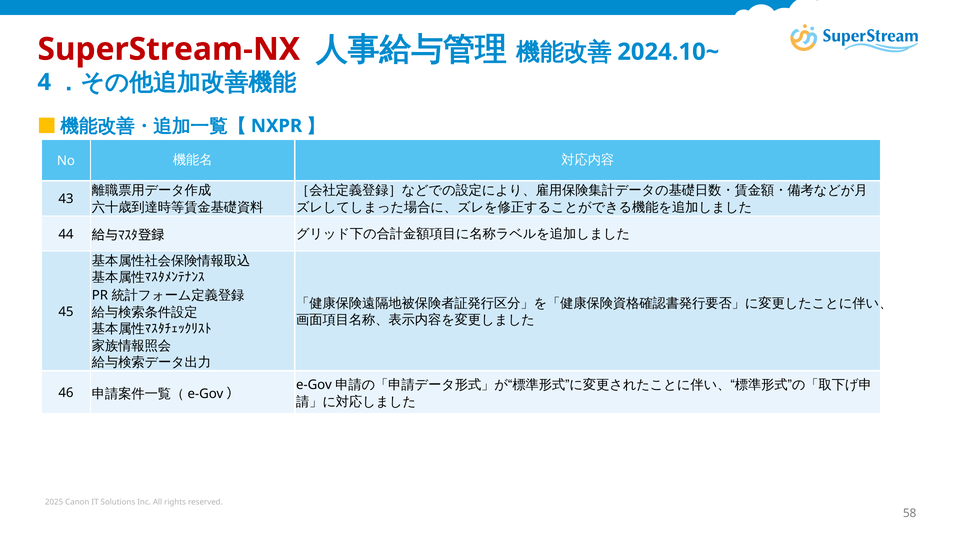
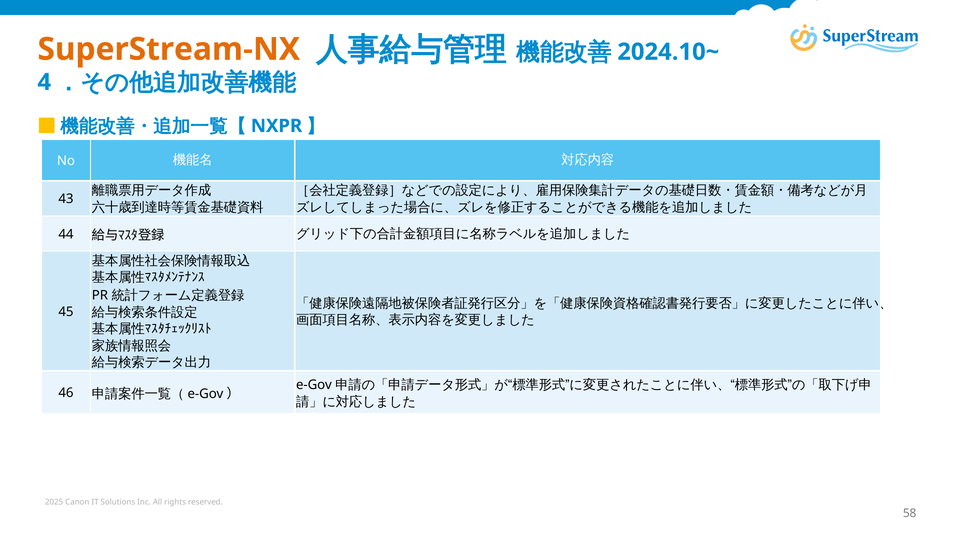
SuperStream-NX colour: red -> orange
